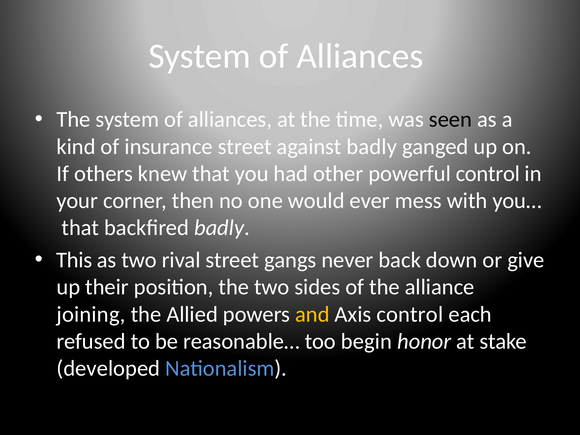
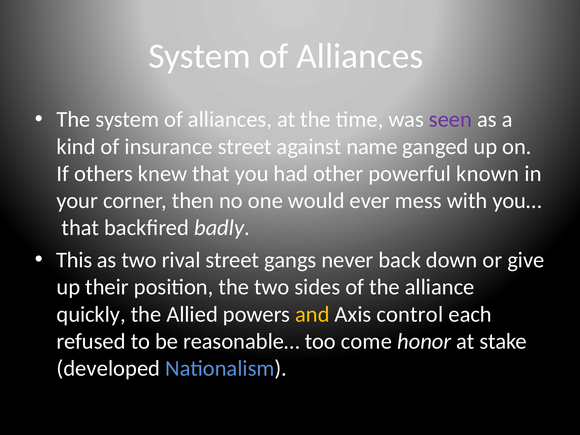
seen colour: black -> purple
against badly: badly -> name
powerful control: control -> known
joining: joining -> quickly
begin: begin -> come
